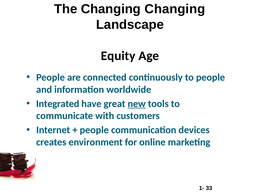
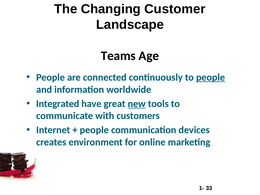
Changing Changing: Changing -> Customer
Equity: Equity -> Teams
people at (211, 77) underline: none -> present
